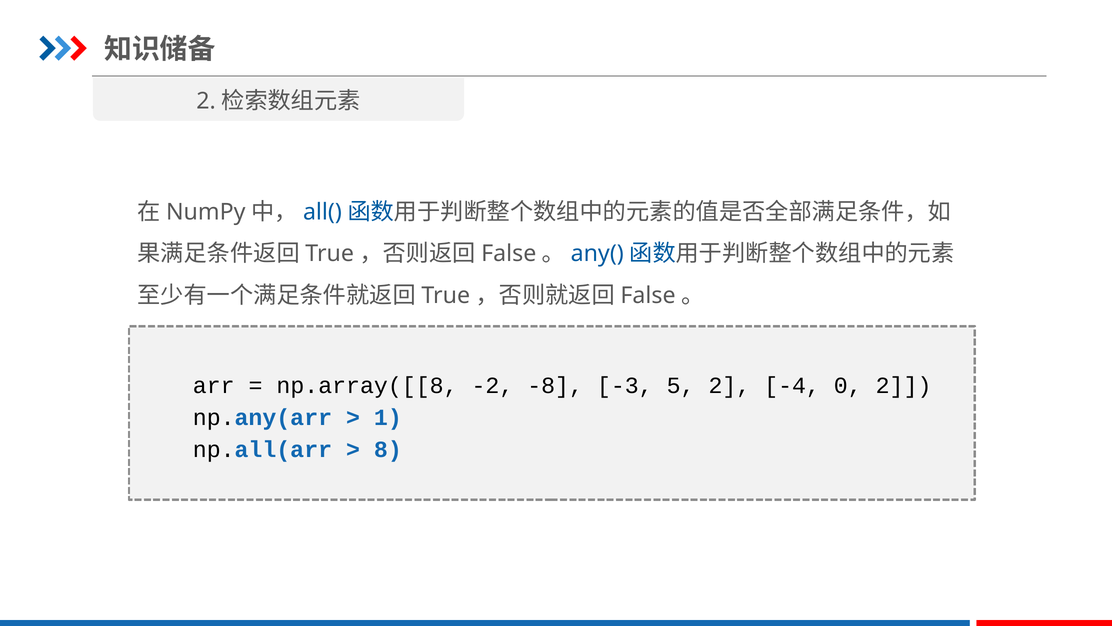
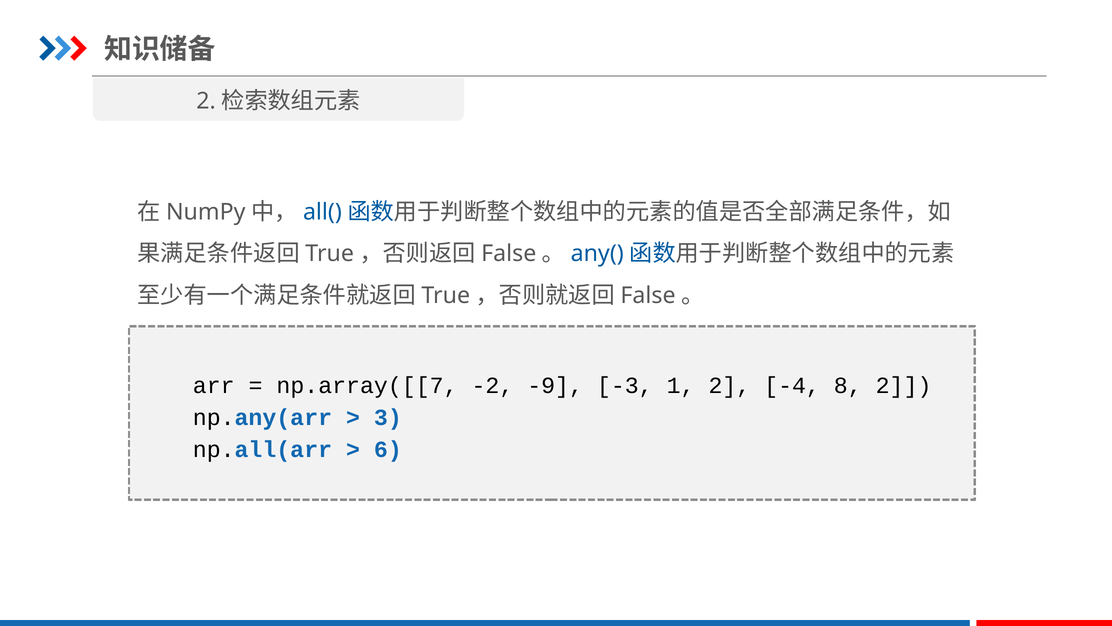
np.array([[8: np.array([[8 -> np.array([[7
-8: -8 -> -9
5: 5 -> 1
0: 0 -> 8
1: 1 -> 3
8: 8 -> 6
